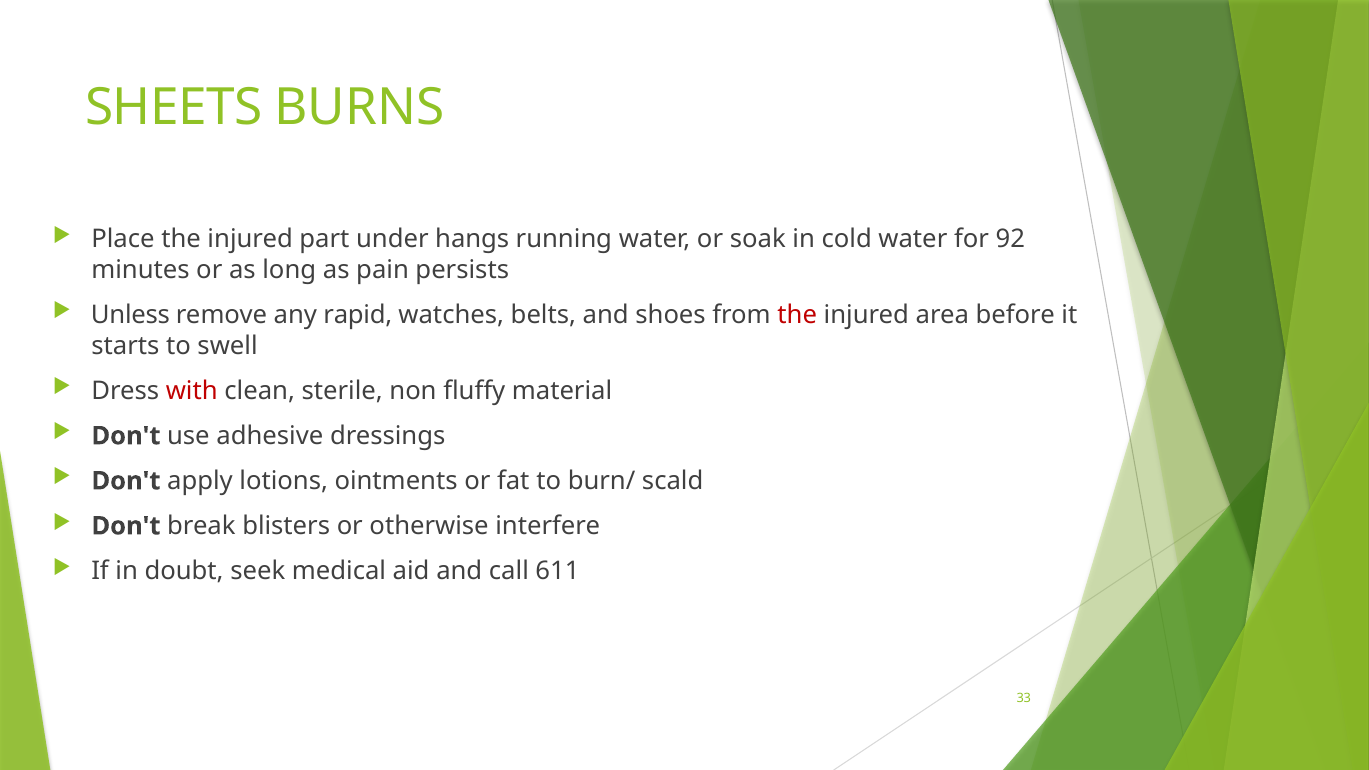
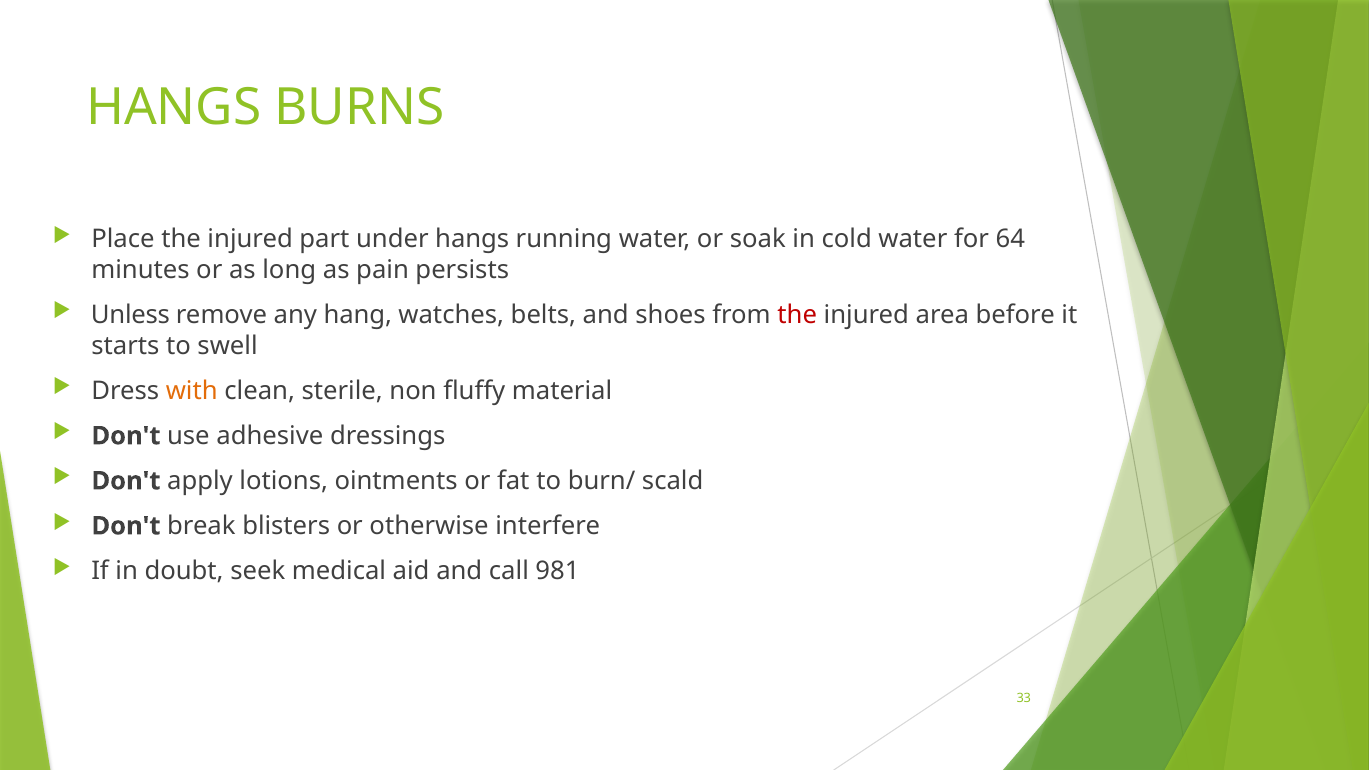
SHEETS at (174, 108): SHEETS -> HANGS
92: 92 -> 64
rapid: rapid -> hang
with colour: red -> orange
611: 611 -> 981
